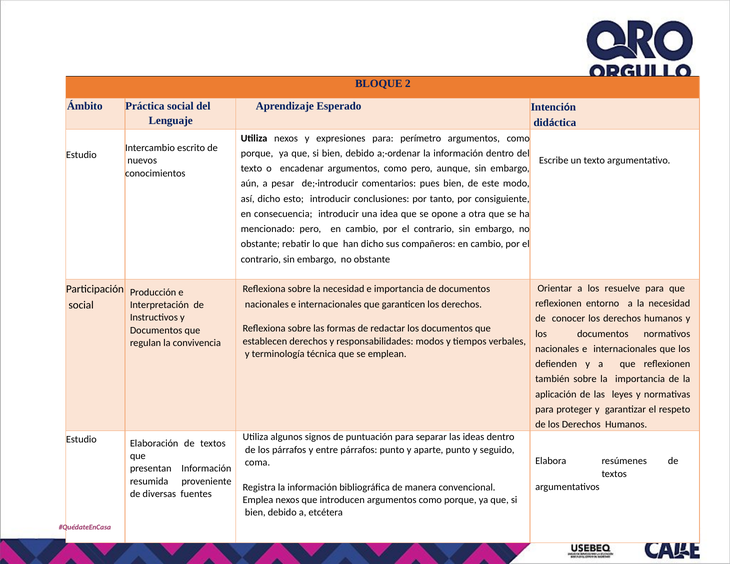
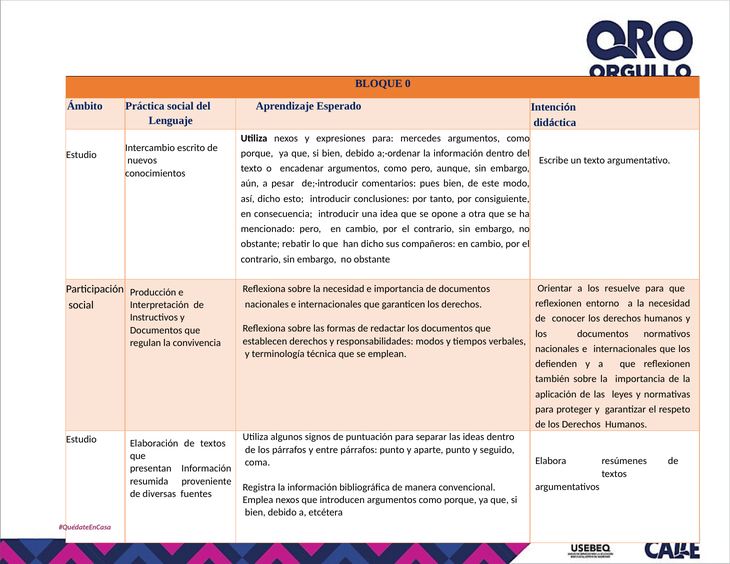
2: 2 -> 0
perímetro: perímetro -> mercedes
